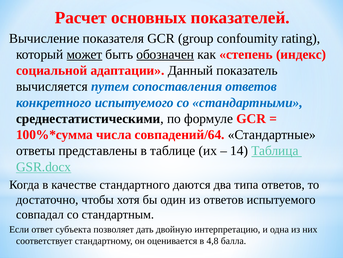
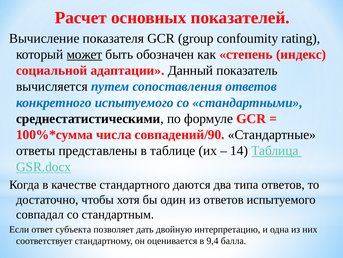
обозначен underline: present -> none
совпадений/64: совпадений/64 -> совпадений/90
4,8: 4,8 -> 9,4
